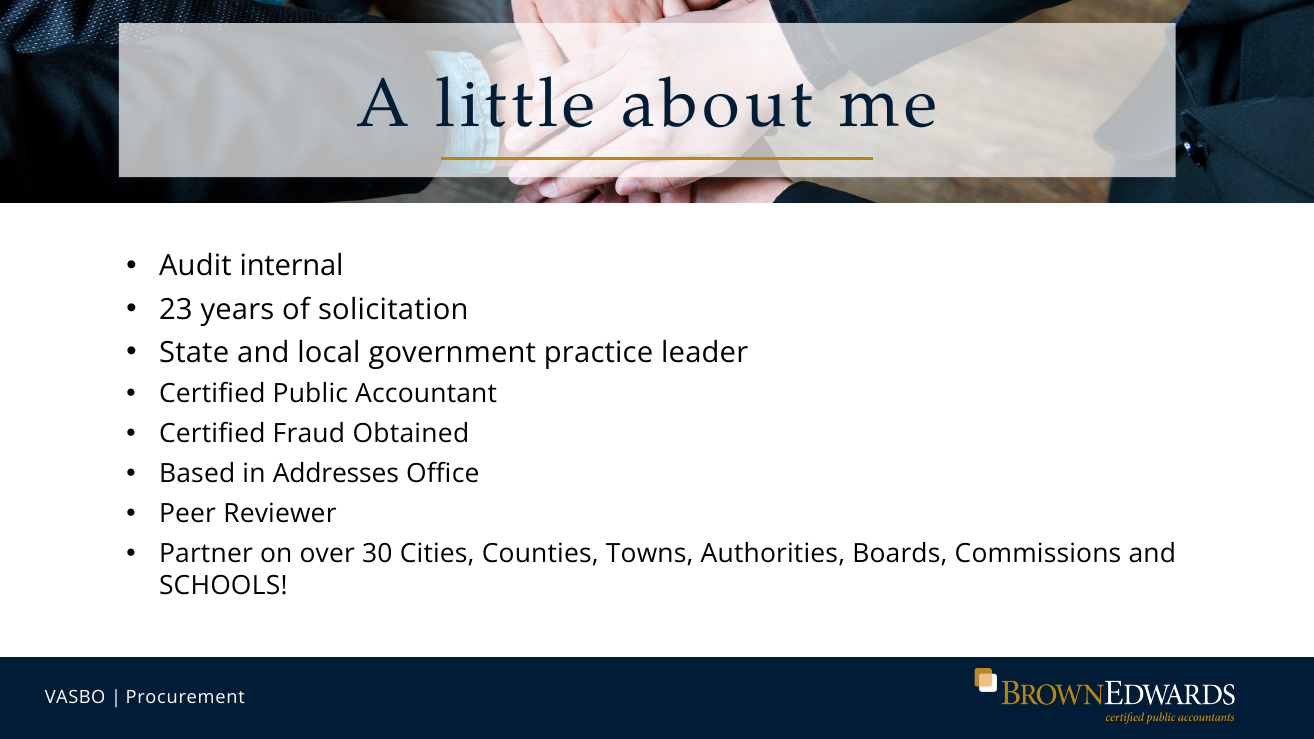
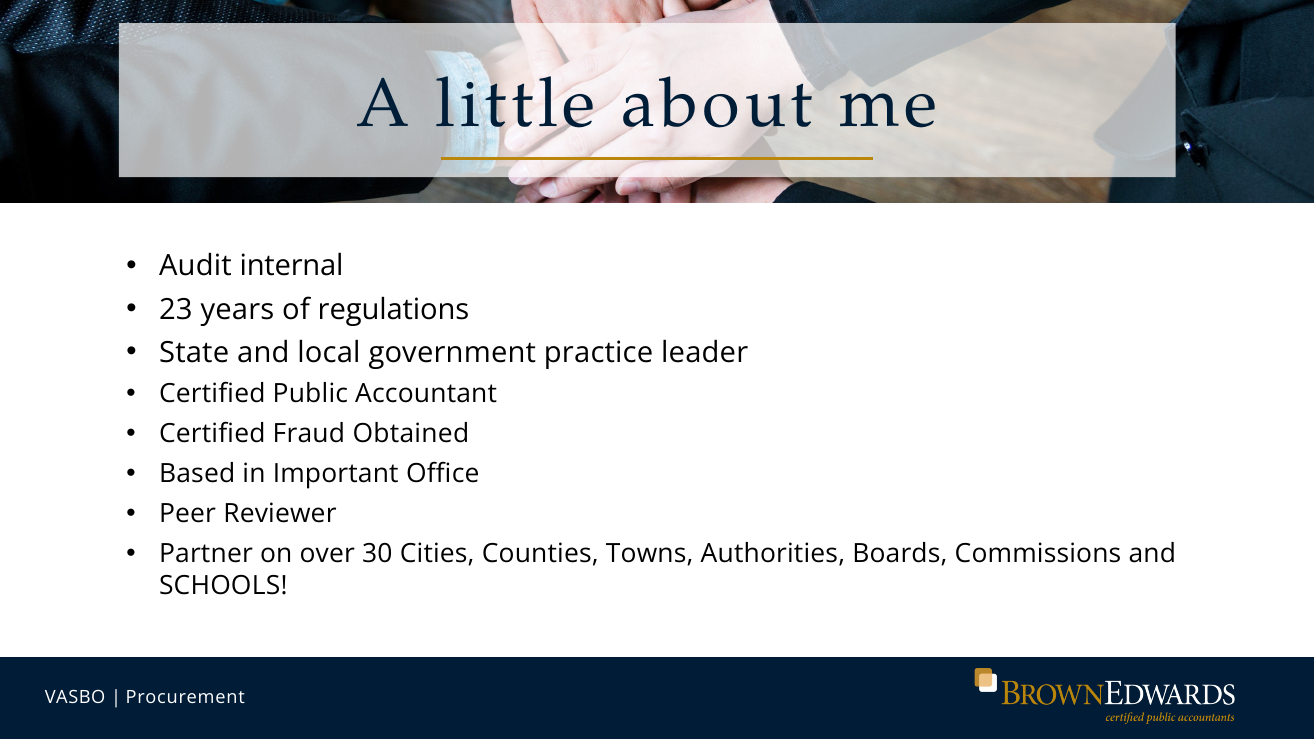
solicitation: solicitation -> regulations
Addresses: Addresses -> Important
